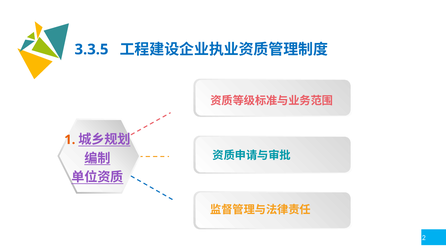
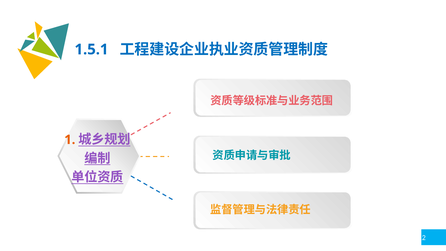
3.3.5: 3.3.5 -> 1.5.1
